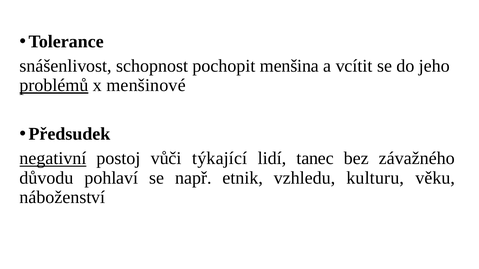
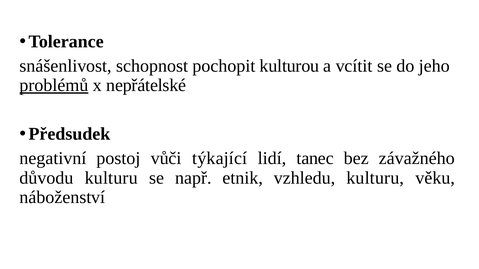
menšina: menšina -> kulturou
menšinové: menšinové -> nepřátelské
negativní underline: present -> none
důvodu pohlaví: pohlaví -> kulturu
